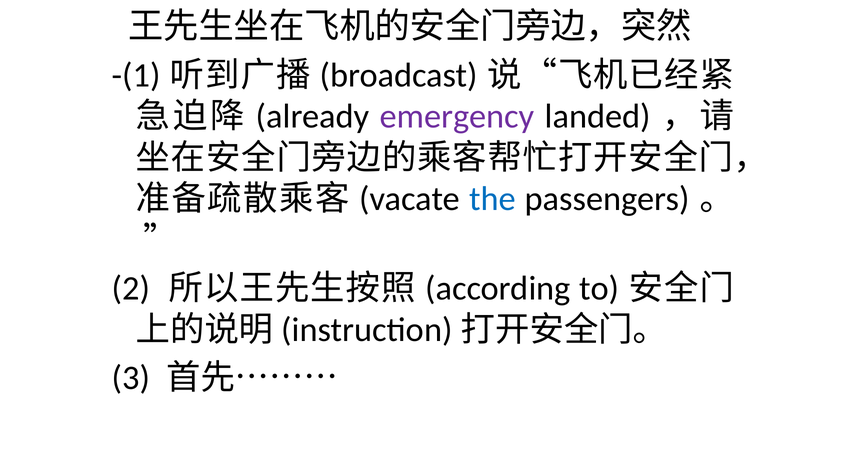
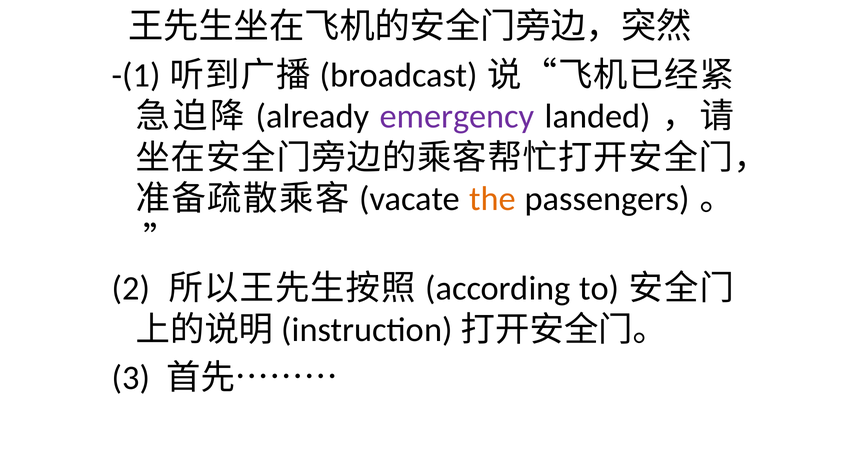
the colour: blue -> orange
